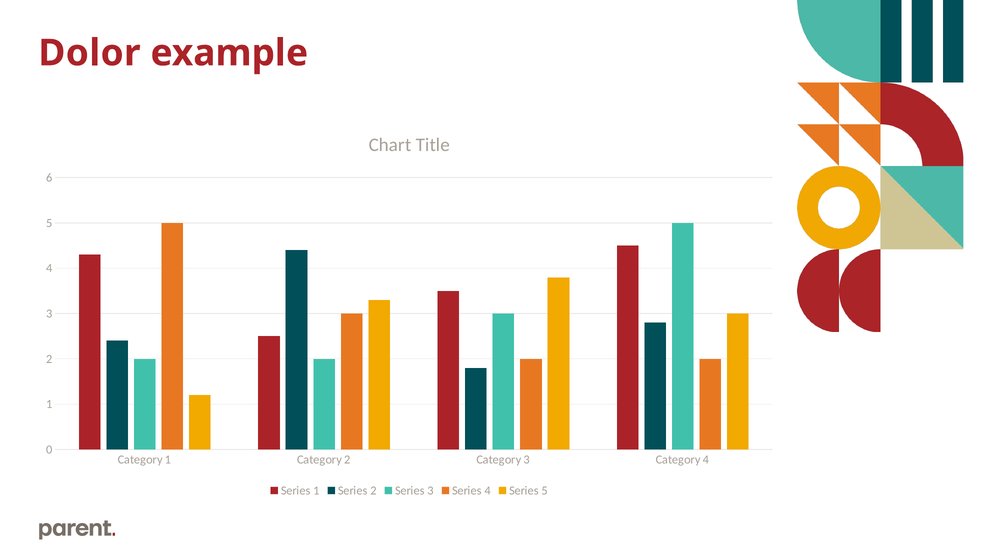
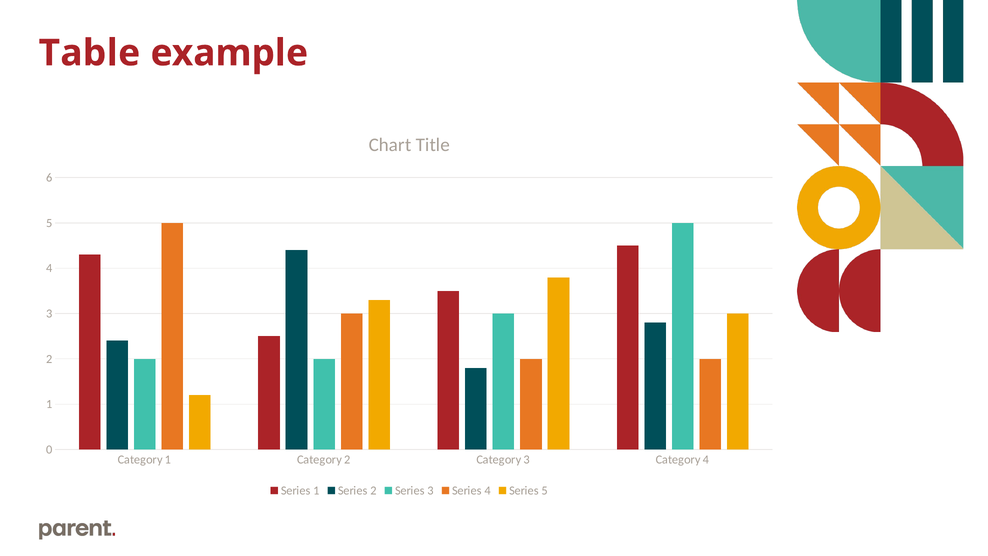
Dolor: Dolor -> Table
